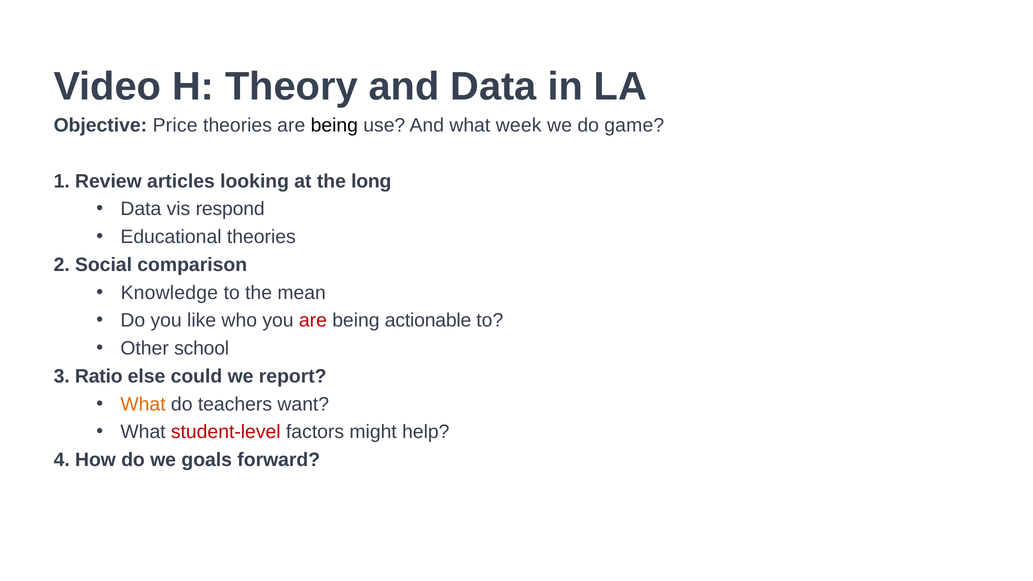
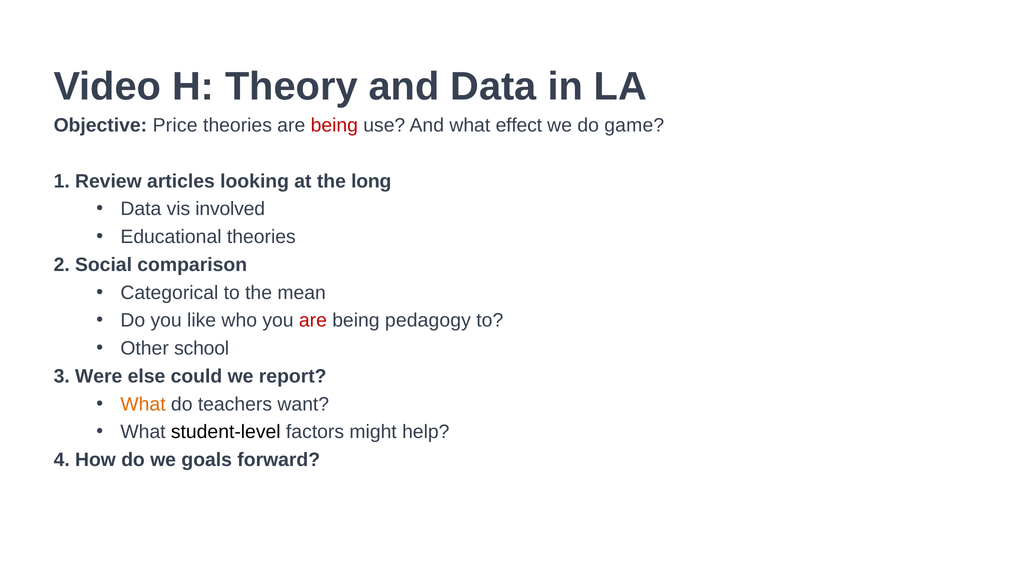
being at (334, 125) colour: black -> red
week: week -> effect
respond: respond -> involved
Knowledge: Knowledge -> Categorical
actionable: actionable -> pedagogy
Ratio: Ratio -> Were
student-level colour: red -> black
